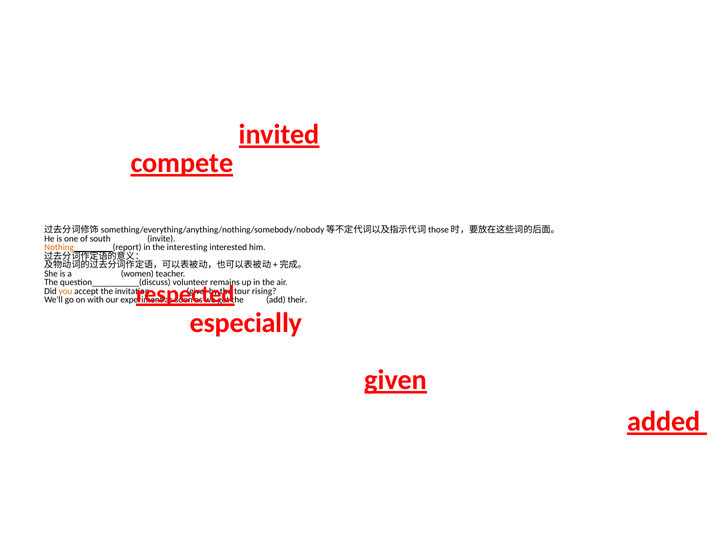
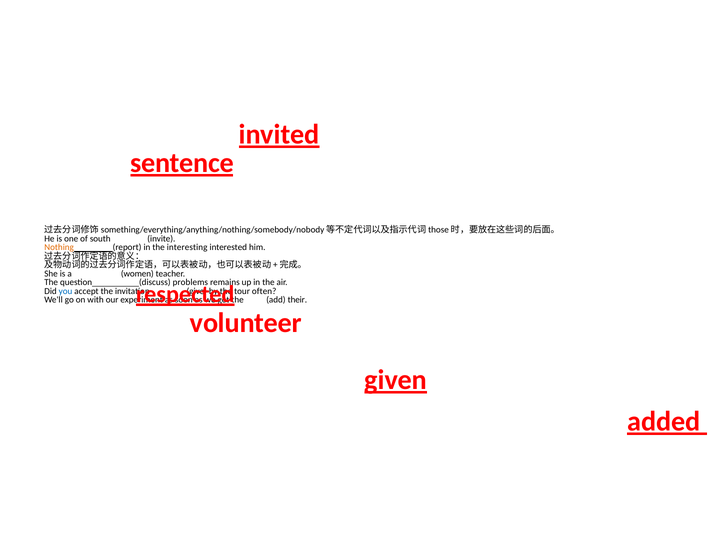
compete: compete -> sentence
volunteer: volunteer -> problems
you colour: orange -> blue
rising: rising -> often
especially: especially -> volunteer
